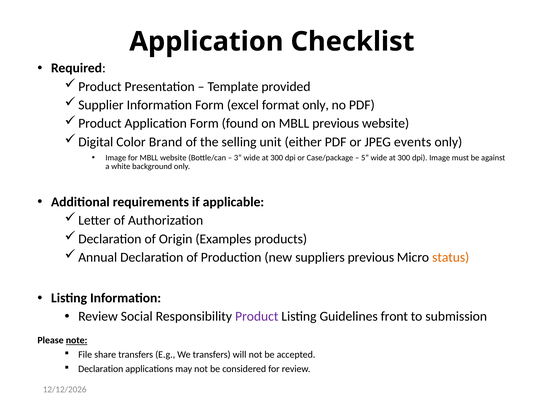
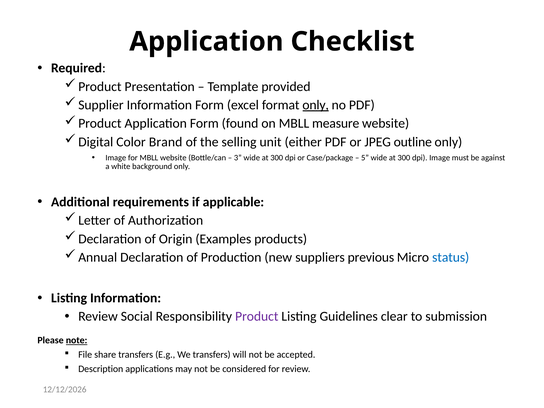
only at (316, 105) underline: none -> present
MBLL previous: previous -> measure
events: events -> outline
status colour: orange -> blue
front: front -> clear
Declaration at (101, 369): Declaration -> Description
